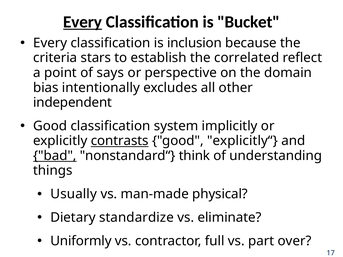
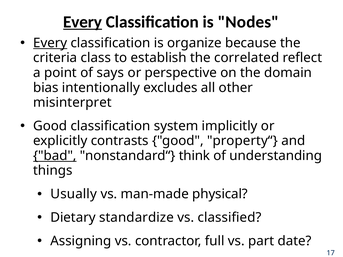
Bucket: Bucket -> Nodes
Every at (50, 43) underline: none -> present
inclusion: inclusion -> organize
stars: stars -> class
independent: independent -> misinterpret
contrasts underline: present -> none
explicitly“: explicitly“ -> property“
eliminate: eliminate -> classified
Uniformly: Uniformly -> Assigning
over: over -> date
